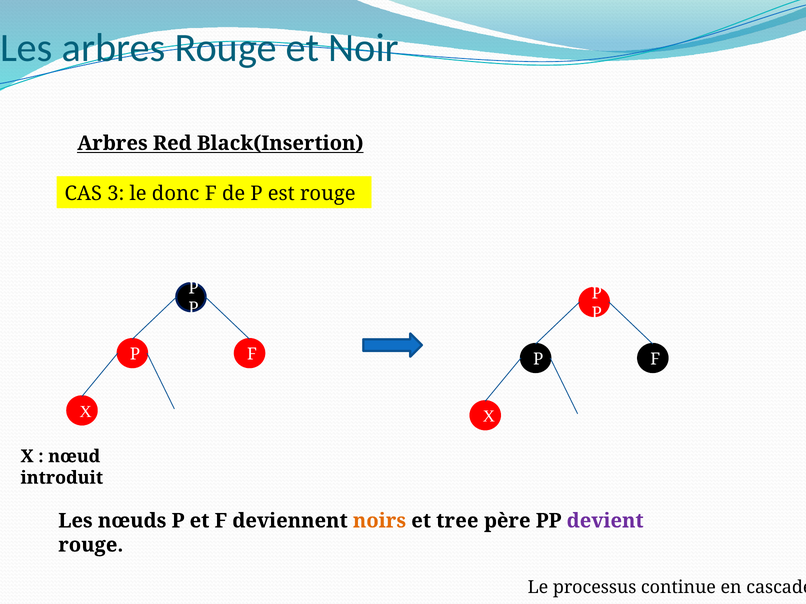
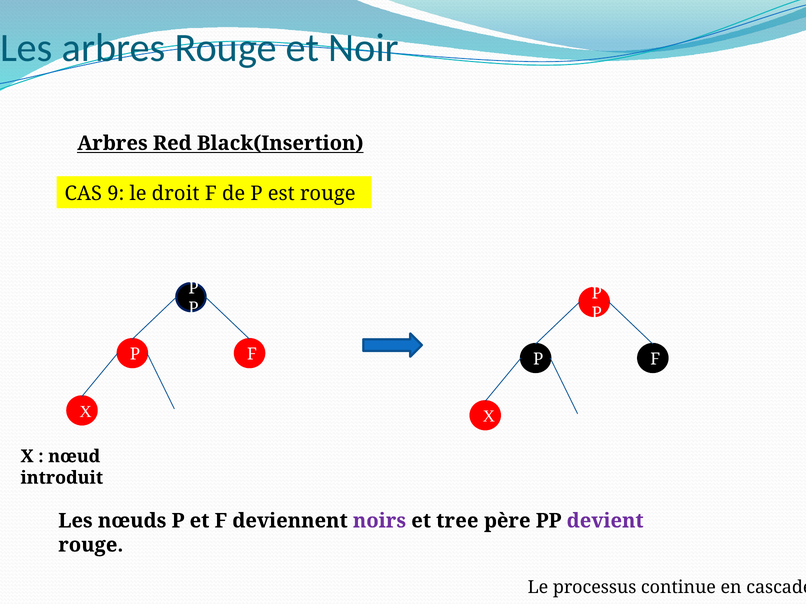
3: 3 -> 9
donc: donc -> droit
noirs colour: orange -> purple
